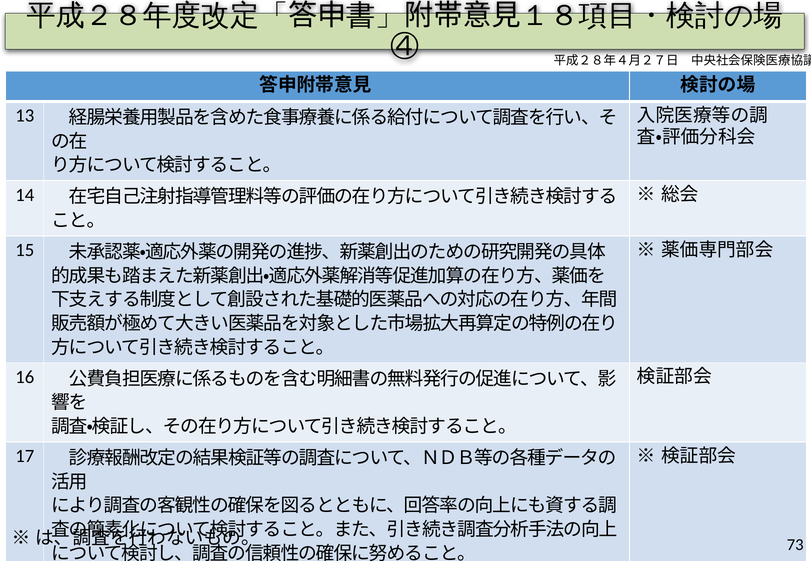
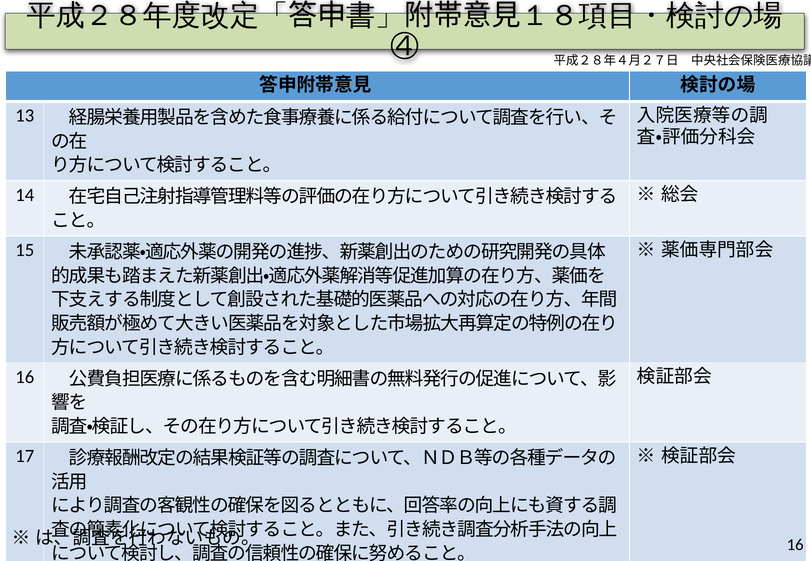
73 at (795, 545): 73 -> 16
